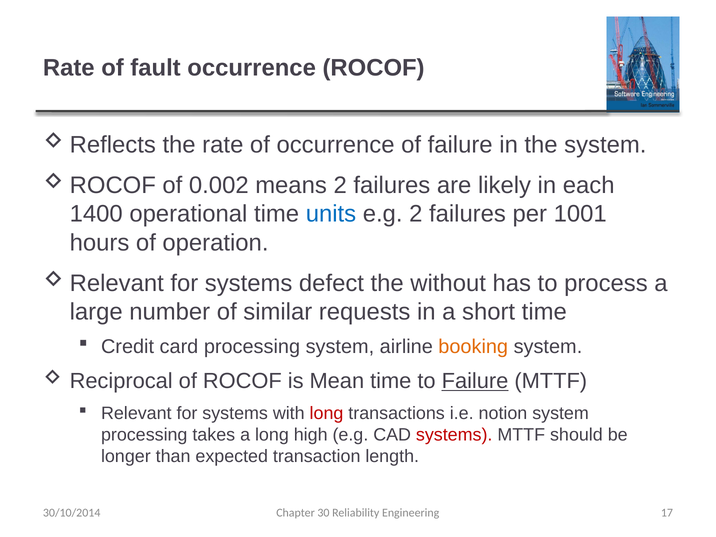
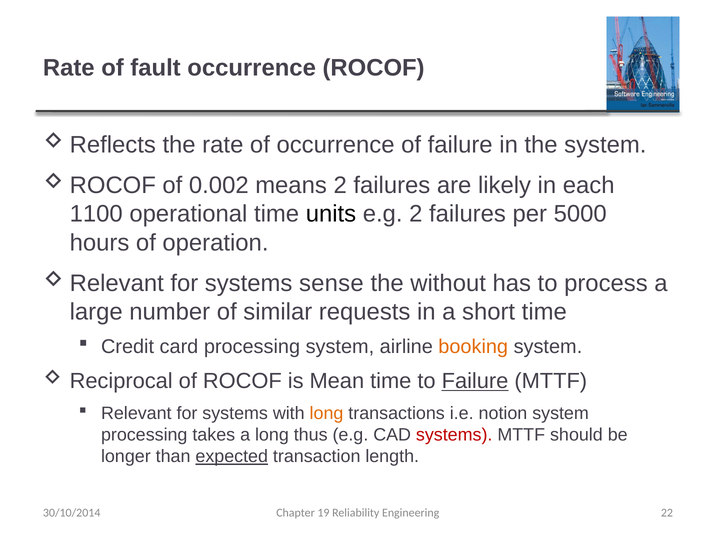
1400: 1400 -> 1100
units colour: blue -> black
1001: 1001 -> 5000
defect: defect -> sense
long at (327, 414) colour: red -> orange
high: high -> thus
expected underline: none -> present
30: 30 -> 19
17: 17 -> 22
